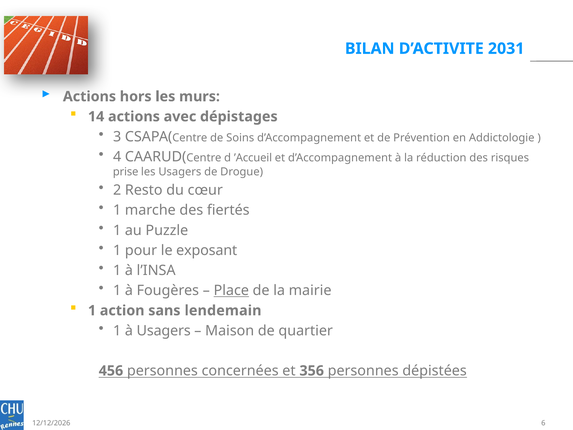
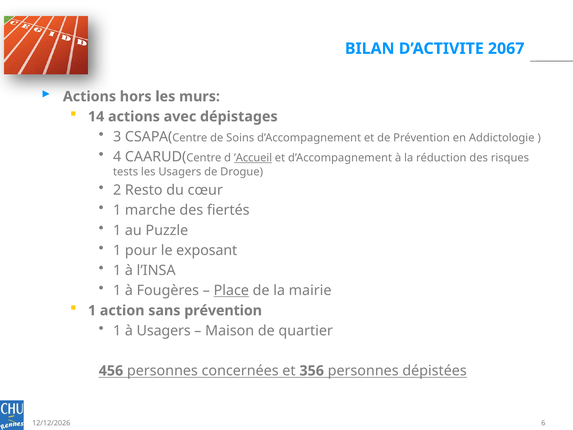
2031: 2031 -> 2067
’Accueil underline: none -> present
prise: prise -> tests
sans lendemain: lendemain -> prévention
